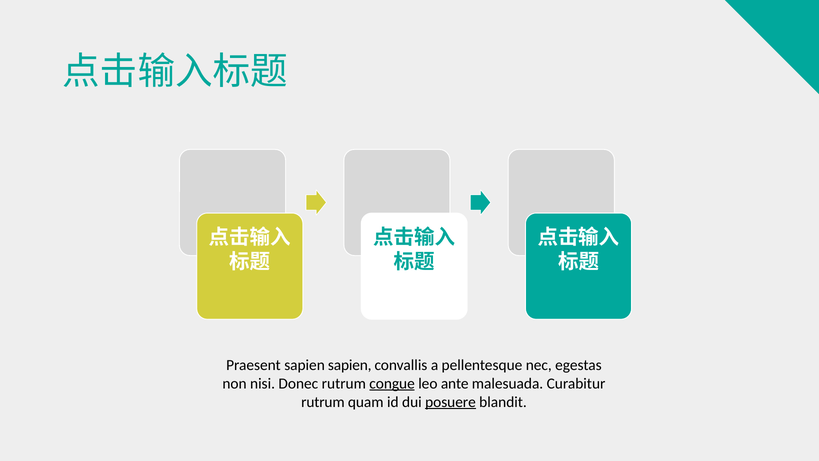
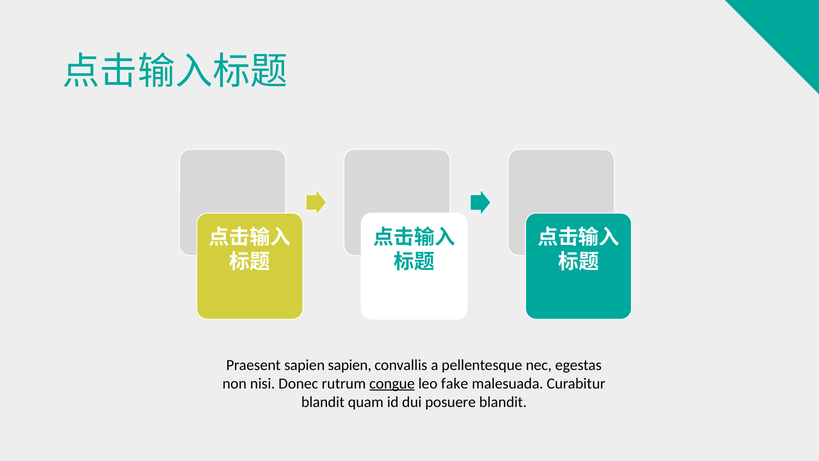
ante: ante -> fake
rutrum at (323, 402): rutrum -> blandit
posuere underline: present -> none
